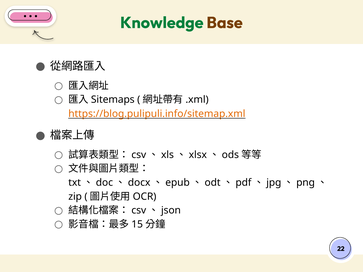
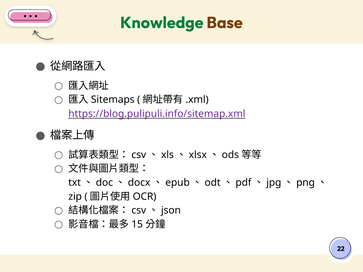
https://blog.pulipuli.info/sitemap.xml colour: orange -> purple
